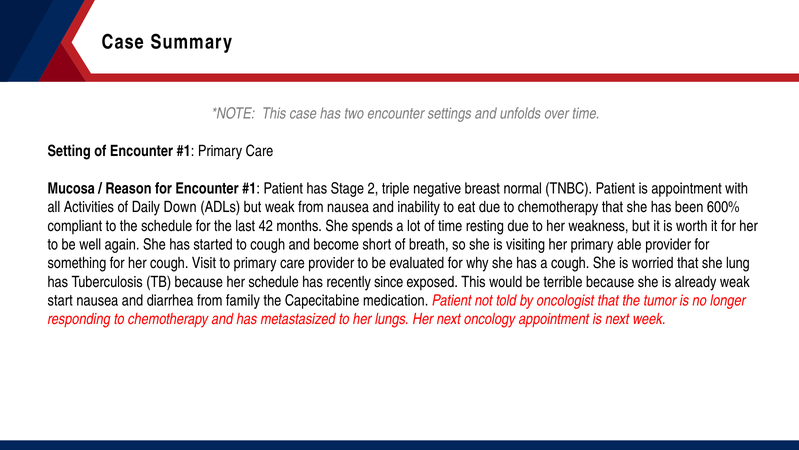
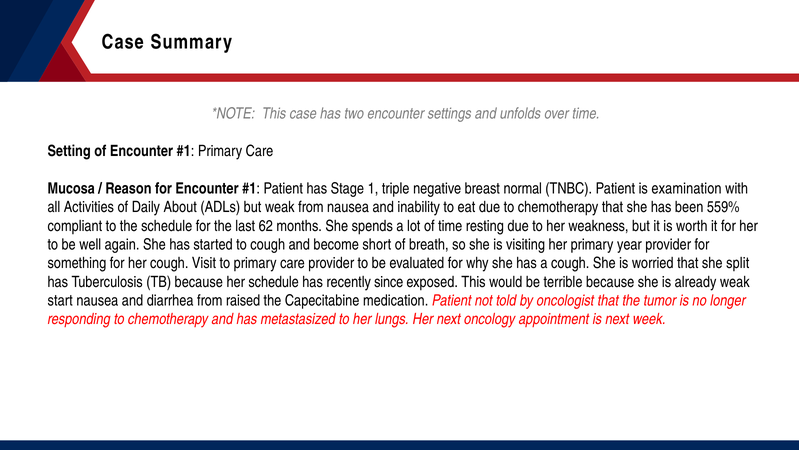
2: 2 -> 1
is appointment: appointment -> examination
Down: Down -> About
600%: 600% -> 559%
42: 42 -> 62
able: able -> year
lung: lung -> split
family: family -> raised
